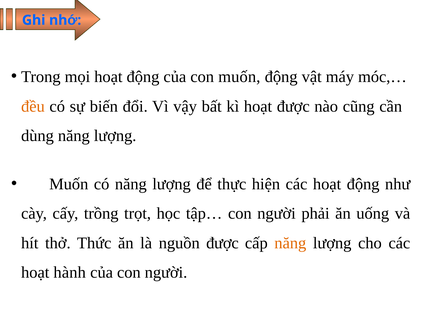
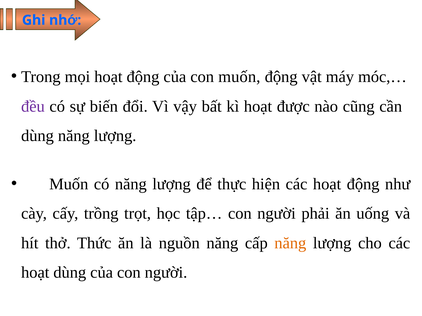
đều colour: orange -> purple
nguồn được: được -> năng
hoạt hành: hành -> dùng
